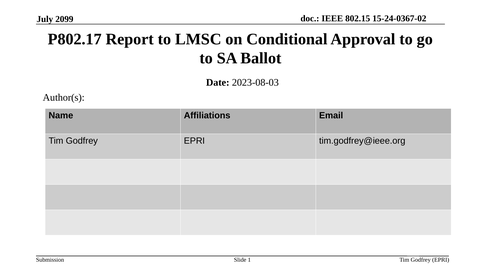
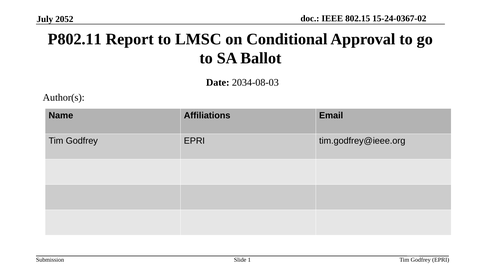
2099: 2099 -> 2052
P802.17: P802.17 -> P802.11
2023-08-03: 2023-08-03 -> 2034-08-03
